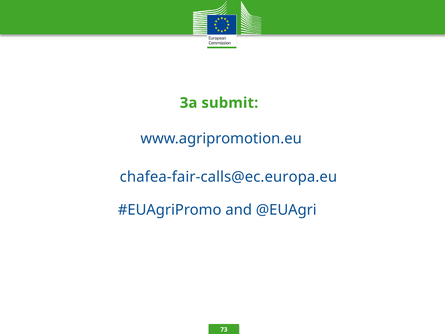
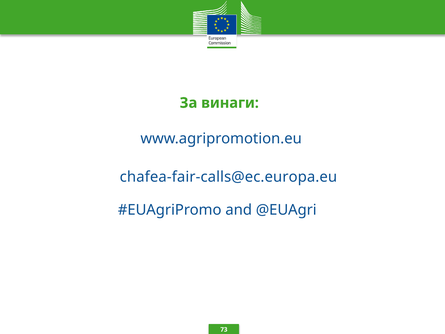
submit: submit -> винаги
